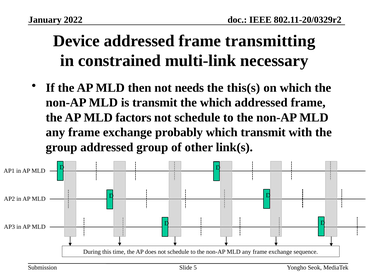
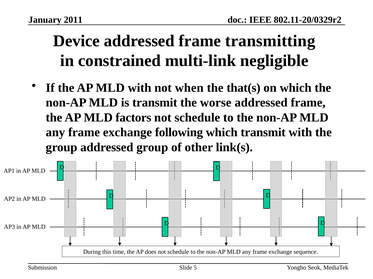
2022: 2022 -> 2011
necessary: necessary -> negligible
MLD then: then -> with
needs: needs -> when
this(s: this(s -> that(s
the which: which -> worse
probably: probably -> following
